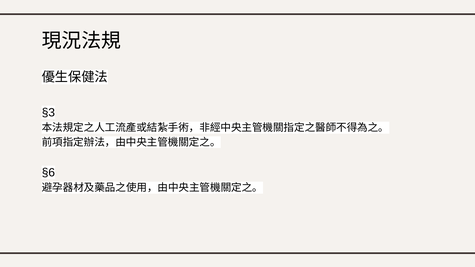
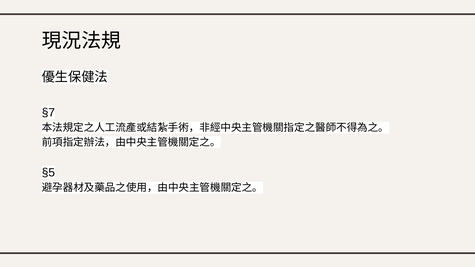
§3: §3 -> §7
§6: §6 -> §5
